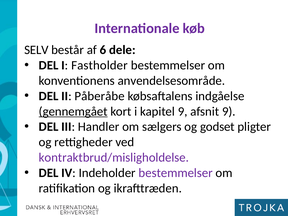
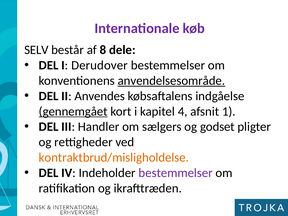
6: 6 -> 8
Fastholder: Fastholder -> Derudover
anvendelsesområde underline: none -> present
Påberåbe: Påberåbe -> Anvendes
kapitel 9: 9 -> 4
afsnit 9: 9 -> 1
kontraktbrud/misligholdelse colour: purple -> orange
